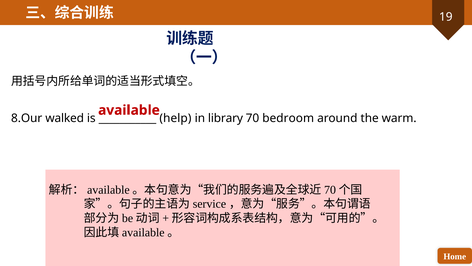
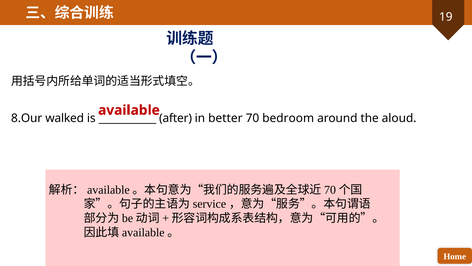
help: help -> after
library: library -> better
warm: warm -> aloud
